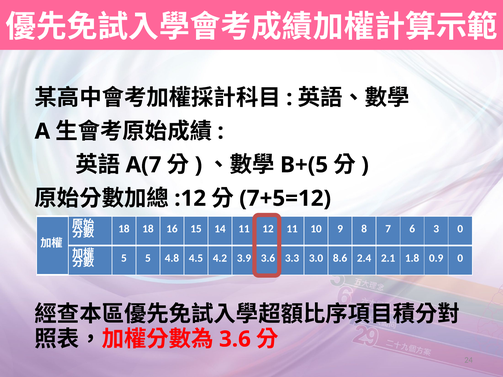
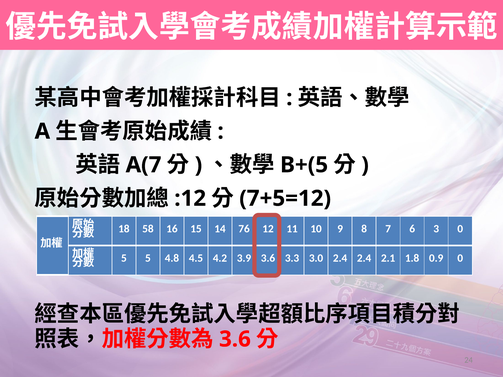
18 18: 18 -> 58
14 11: 11 -> 76
3.0 8.6: 8.6 -> 2.4
